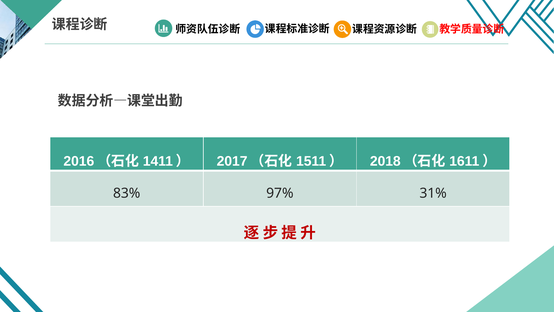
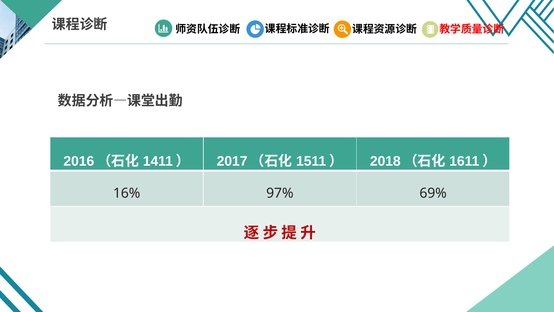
83%: 83% -> 16%
31%: 31% -> 69%
